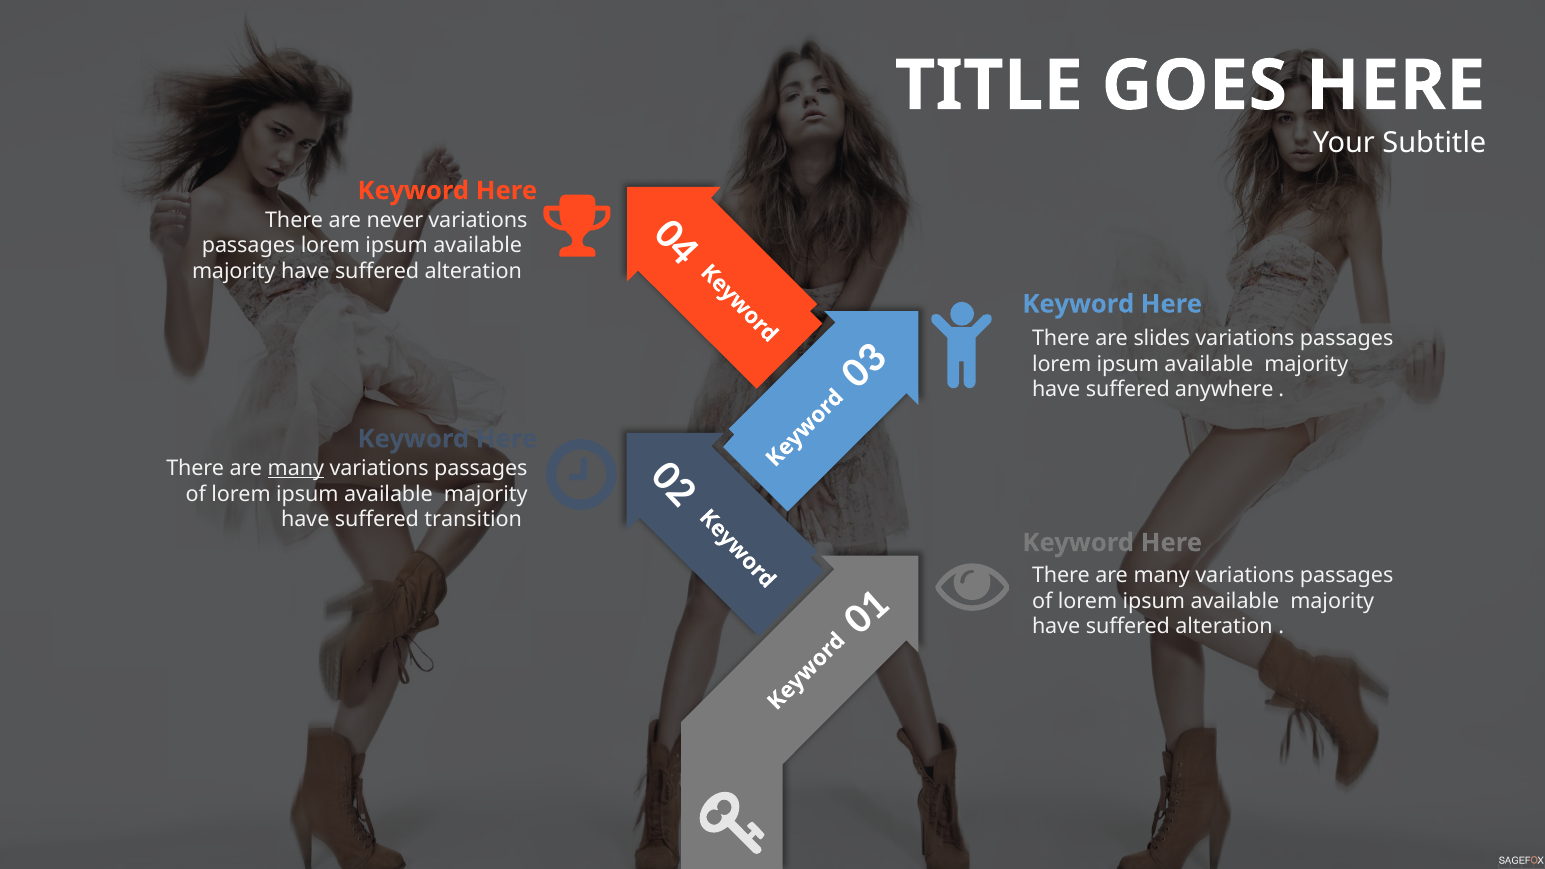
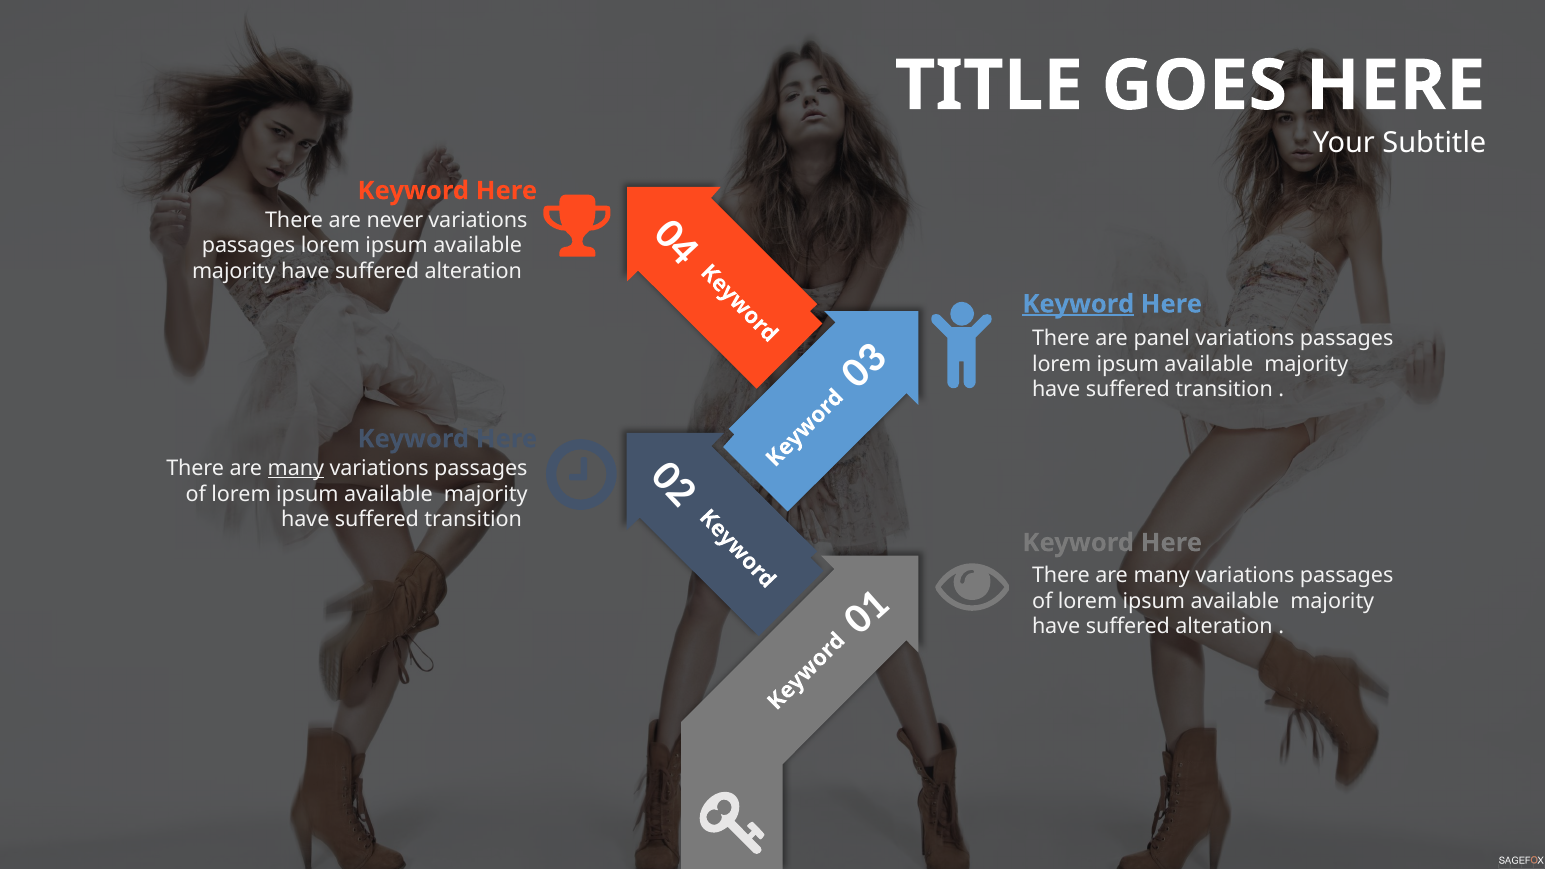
Keyword at (1078, 304) underline: none -> present
slides: slides -> panel
anywhere at (1224, 390): anywhere -> transition
